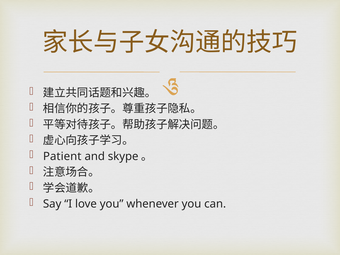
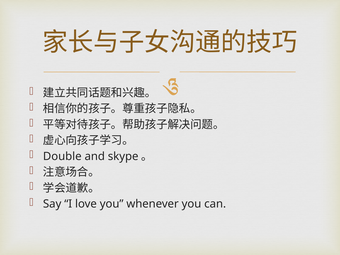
Patient: Patient -> Double
